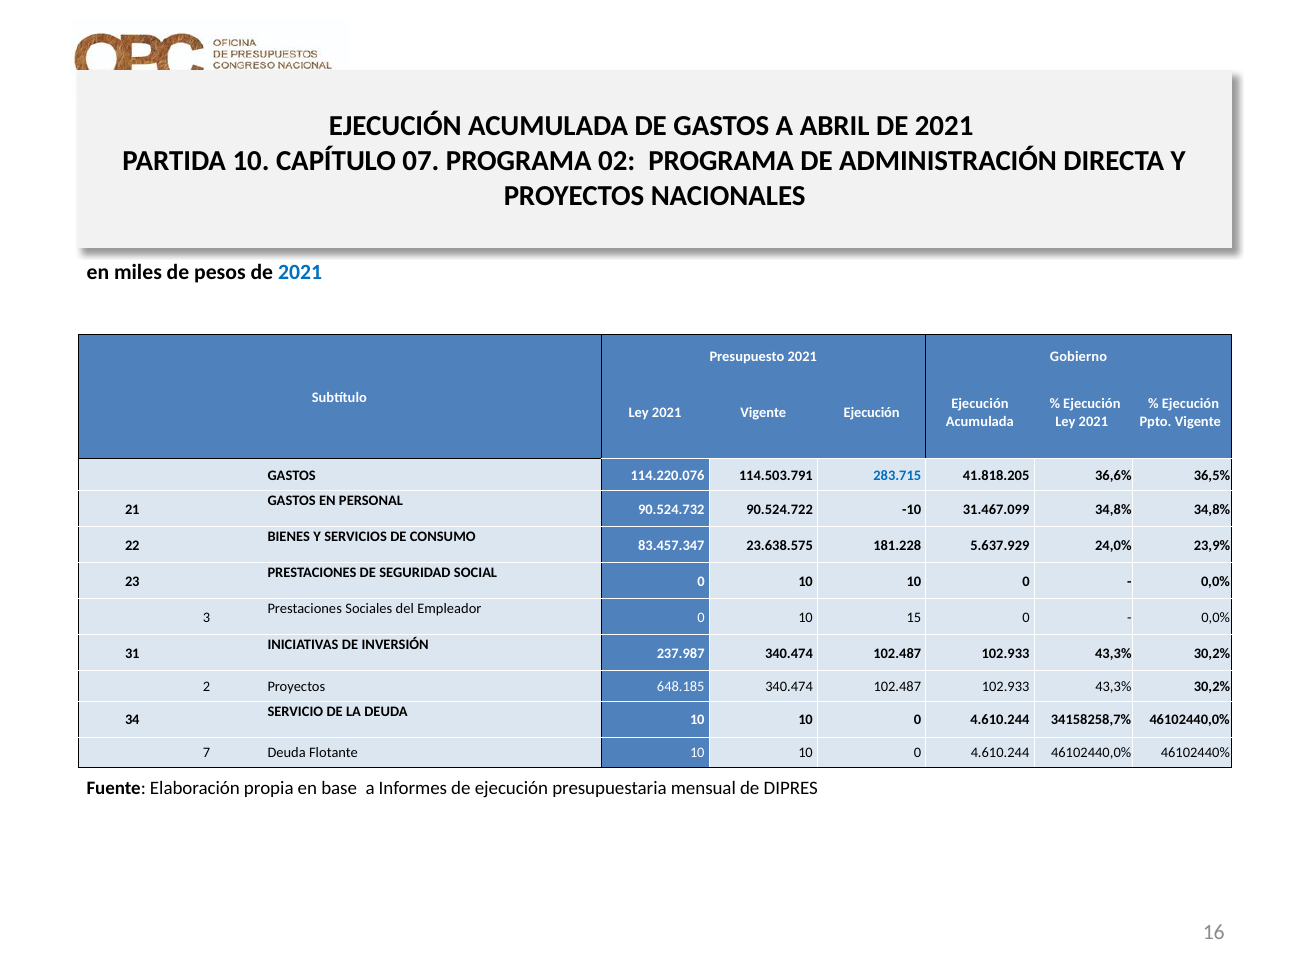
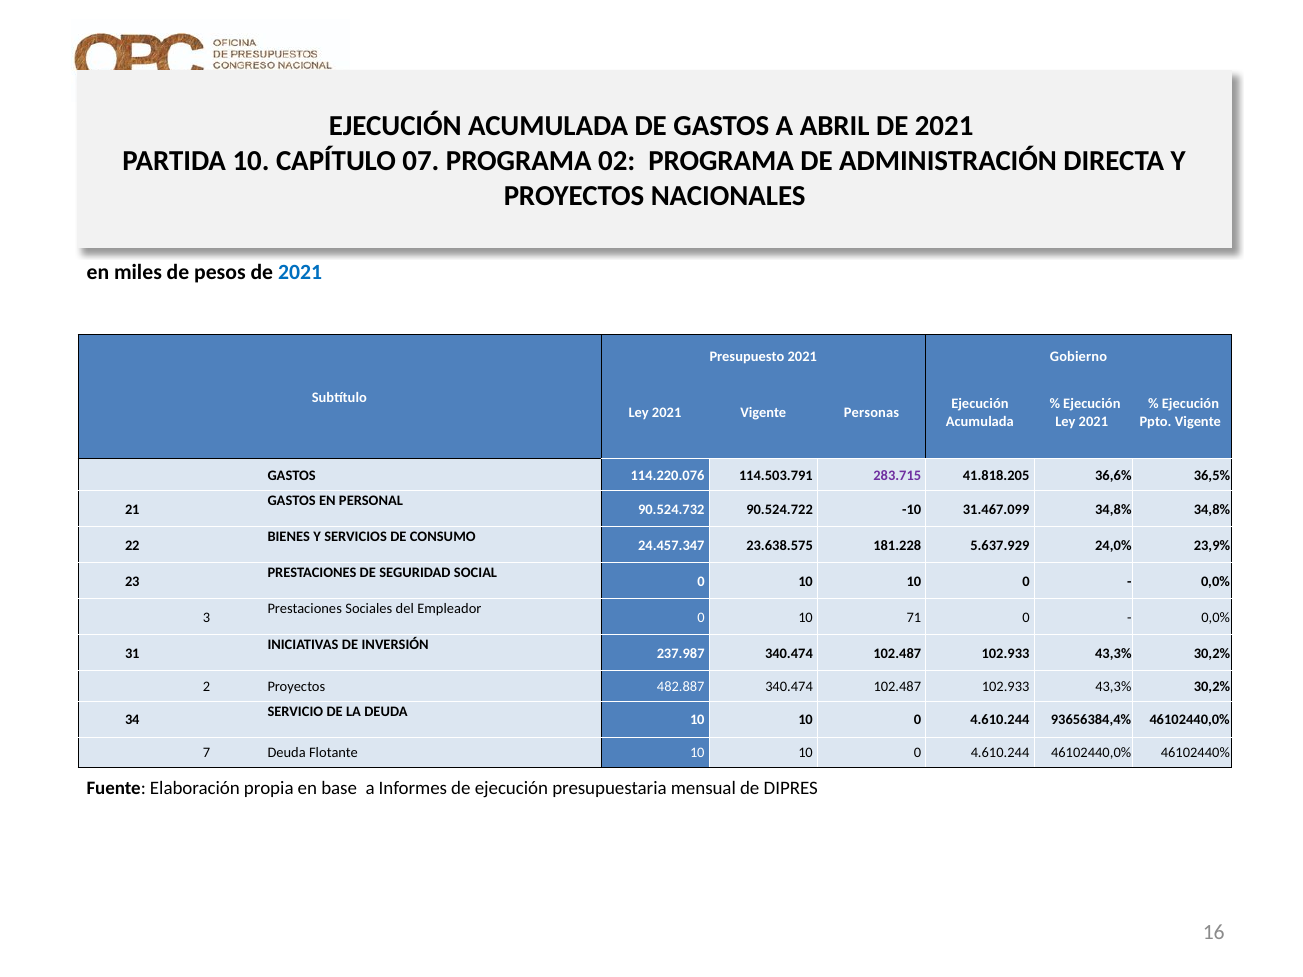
Vigente Ejecución: Ejecución -> Personas
283.715 colour: blue -> purple
83.457.347: 83.457.347 -> 24.457.347
15: 15 -> 71
648.185: 648.185 -> 482.887
34158258,7%: 34158258,7% -> 93656384,4%
